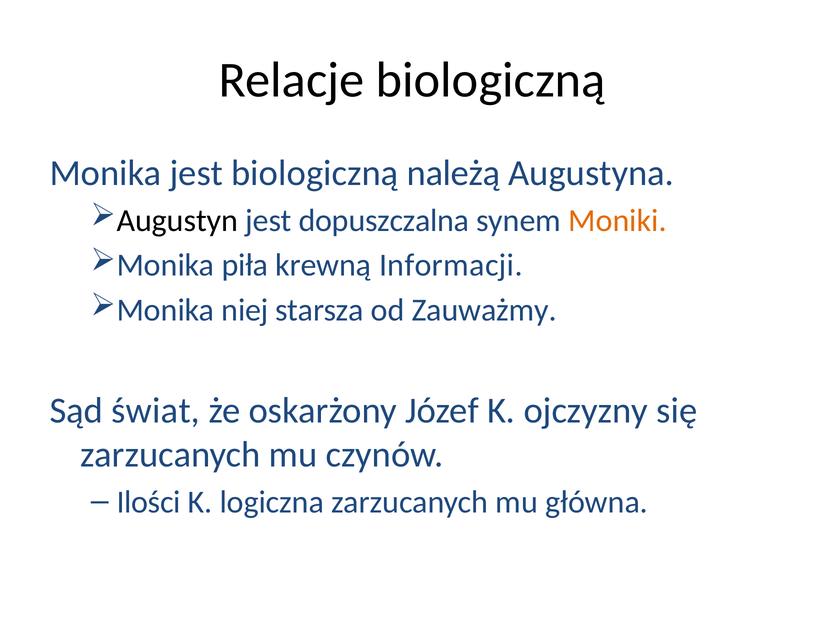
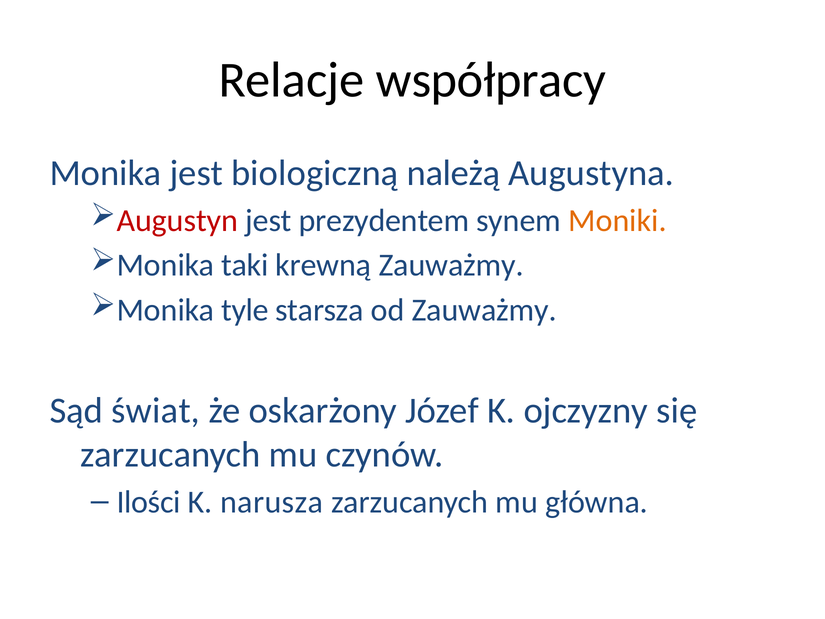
Relacje biologiczną: biologiczną -> współpracy
Augustyn colour: black -> red
dopuszczalna: dopuszczalna -> prezydentem
piła: piła -> taki
krewną Informacji: Informacji -> Zauważmy
niej: niej -> tyle
logiczna: logiczna -> narusza
